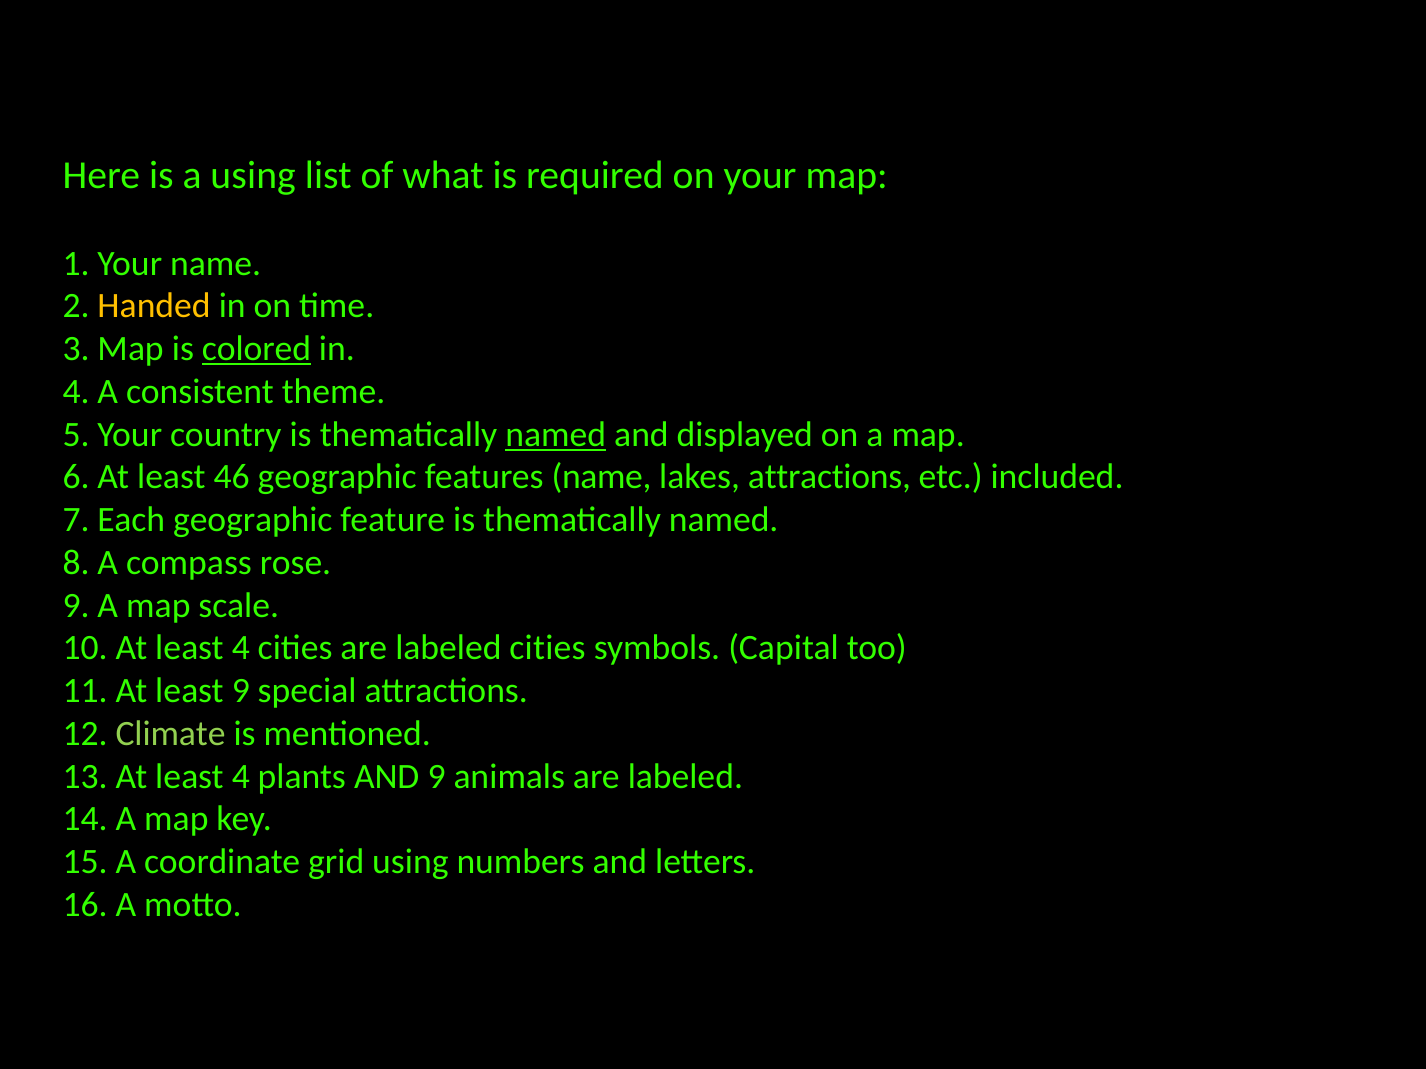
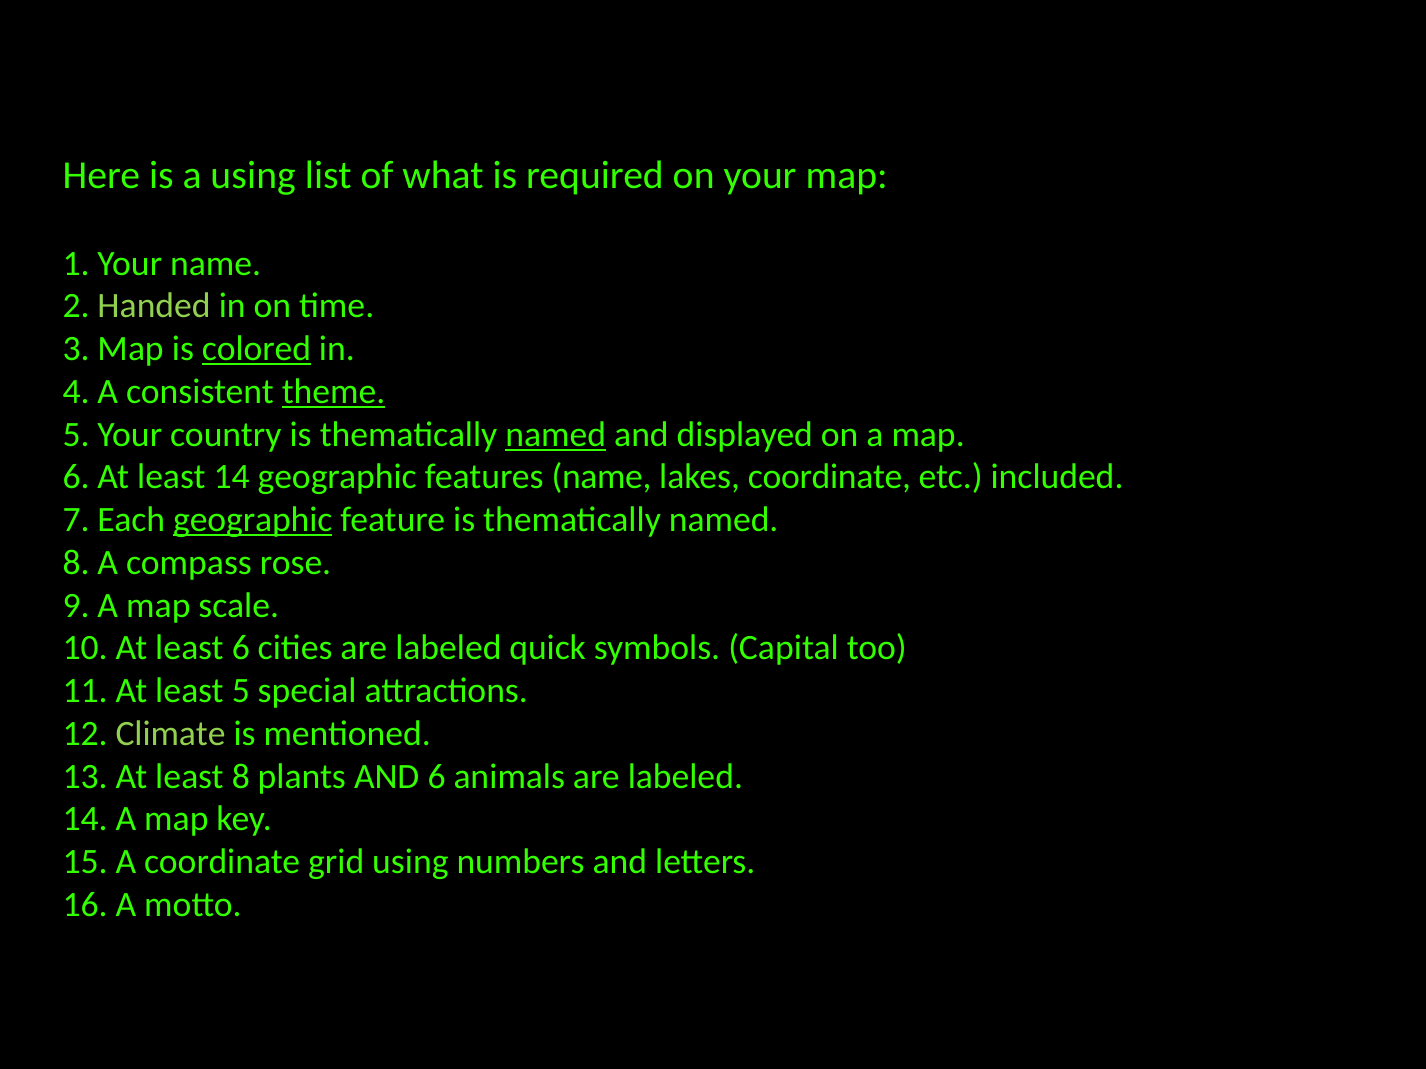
Handed colour: yellow -> light green
theme underline: none -> present
least 46: 46 -> 14
lakes attractions: attractions -> coordinate
geographic at (253, 520) underline: none -> present
10 At least 4: 4 -> 6
labeled cities: cities -> quick
least 9: 9 -> 5
13 At least 4: 4 -> 8
AND 9: 9 -> 6
